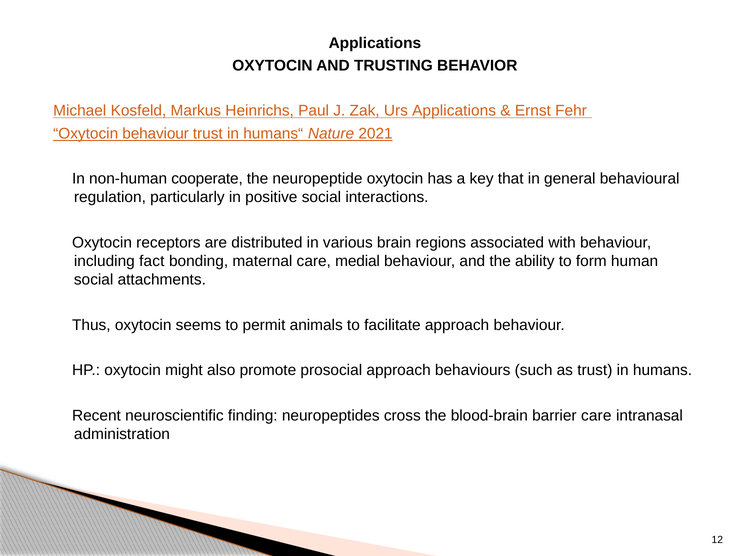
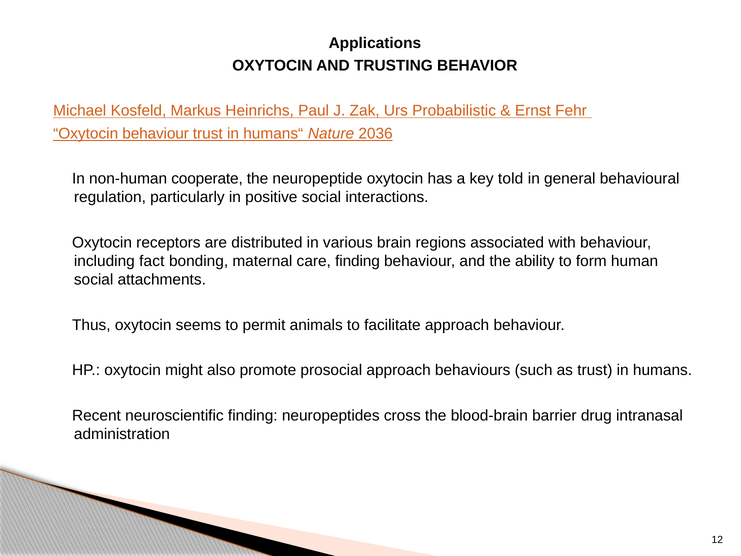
Urs Applications: Applications -> Probabilistic
2021: 2021 -> 2036
that: that -> told
care medial: medial -> finding
barrier care: care -> drug
